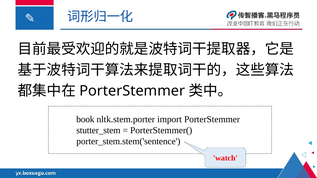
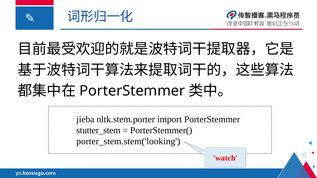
book: book -> jieba
porter_stem.stem('sentence: porter_stem.stem('sentence -> porter_stem.stem('looking
